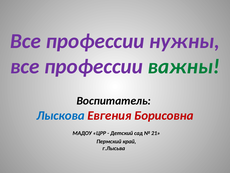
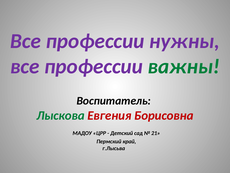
Лыскова colour: blue -> green
